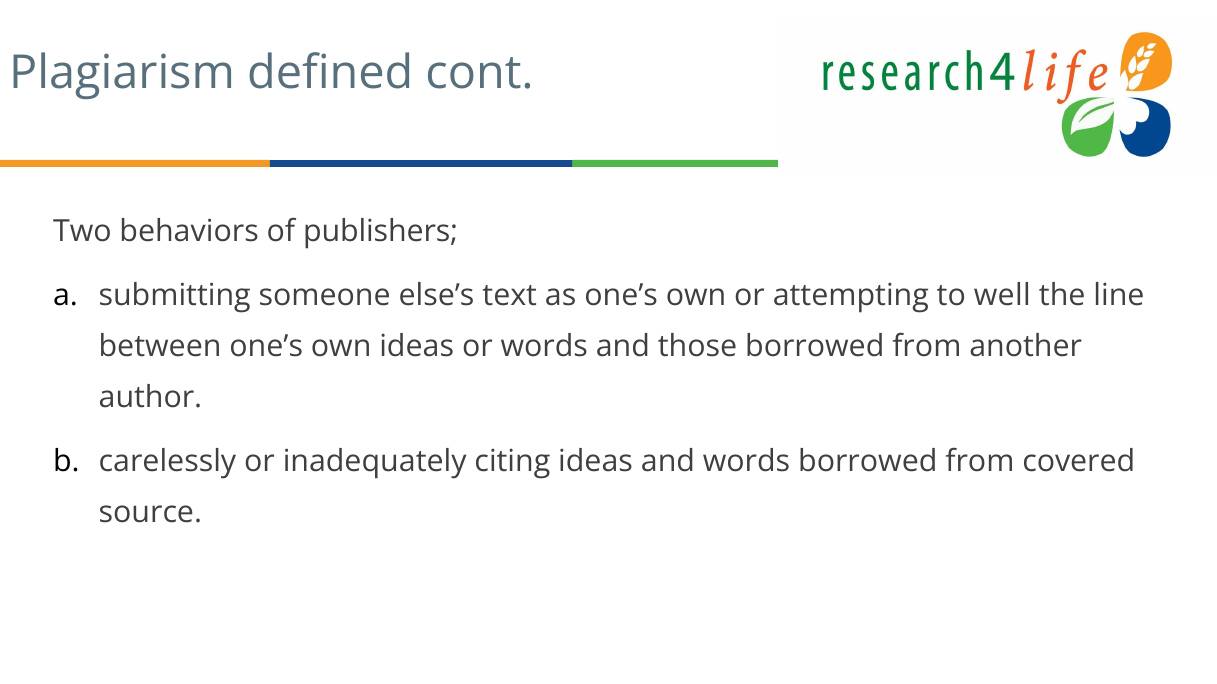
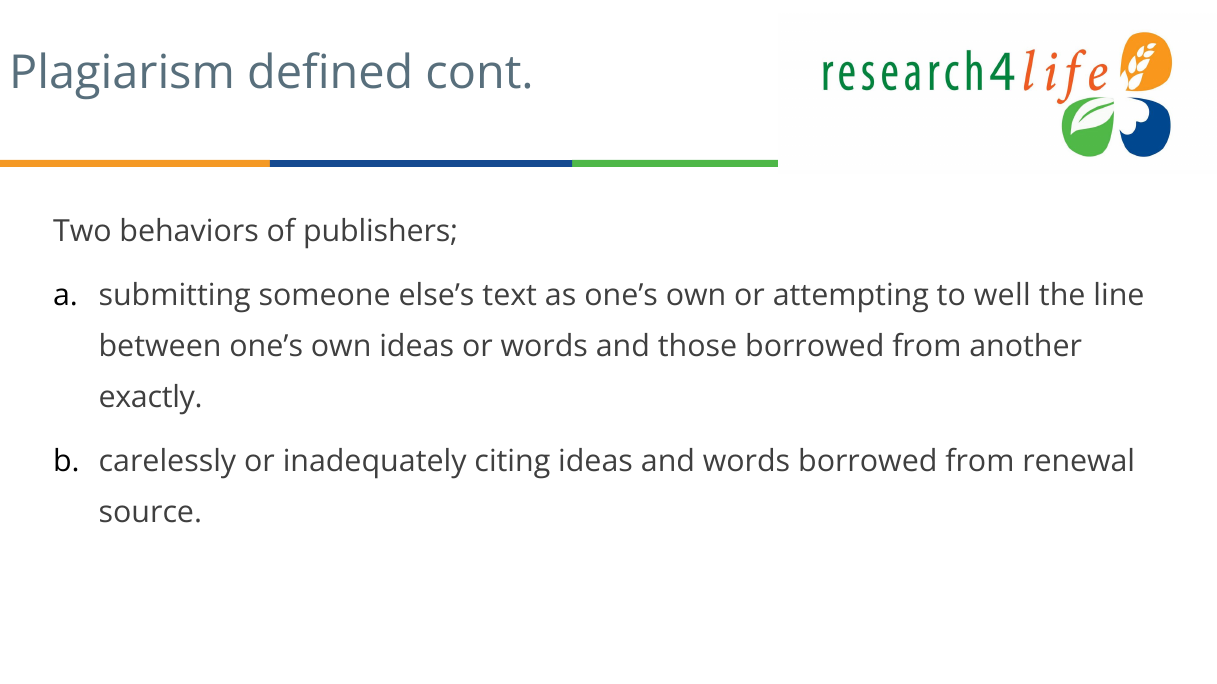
author: author -> exactly
covered: covered -> renewal
